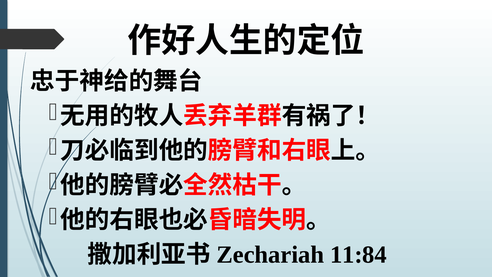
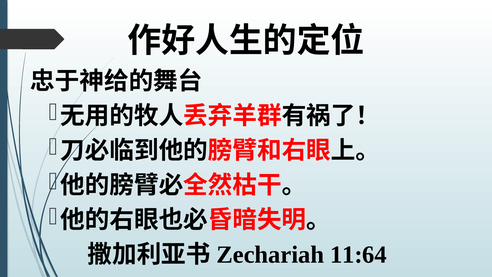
11:84: 11:84 -> 11:64
